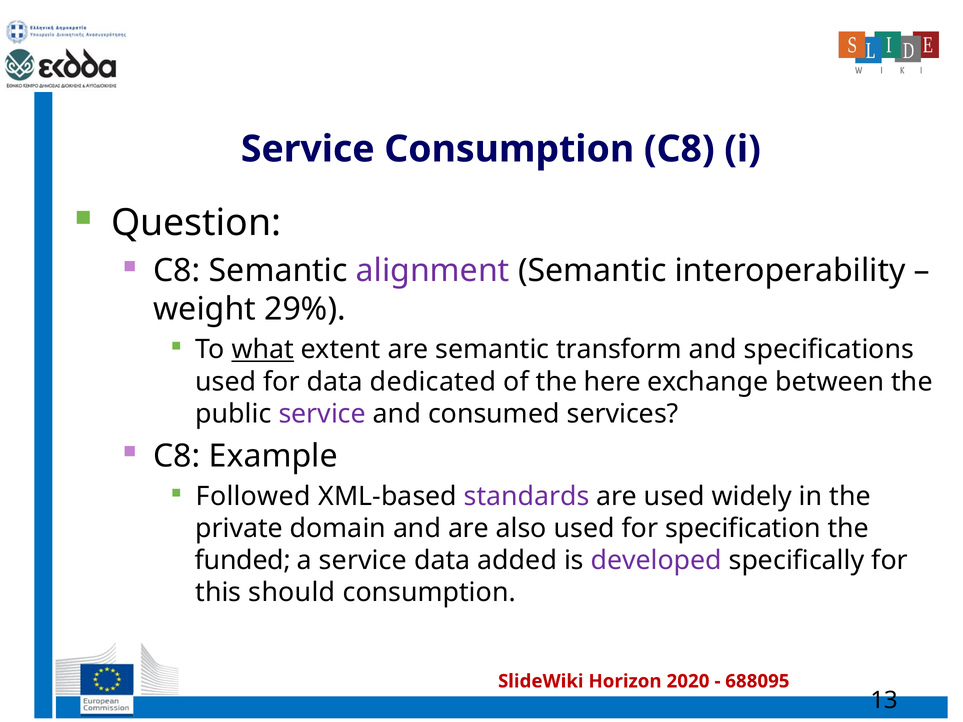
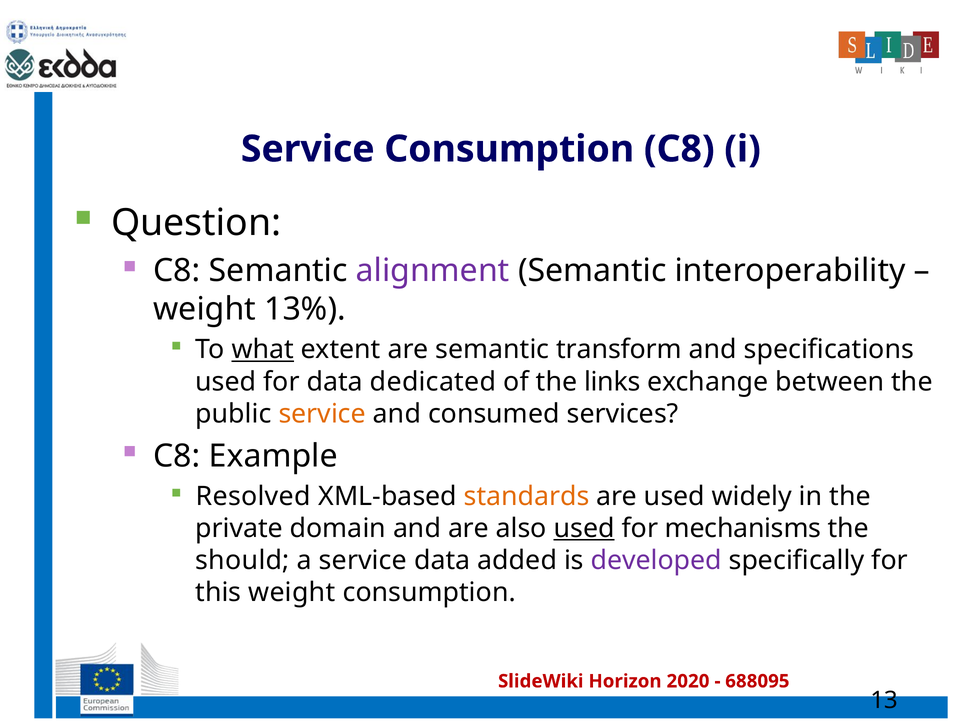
29%: 29% -> 13%
here: here -> links
service at (322, 414) colour: purple -> orange
Followed: Followed -> Resolved
standards colour: purple -> orange
used at (584, 529) underline: none -> present
specification: specification -> mechanisms
funded: funded -> should
this should: should -> weight
